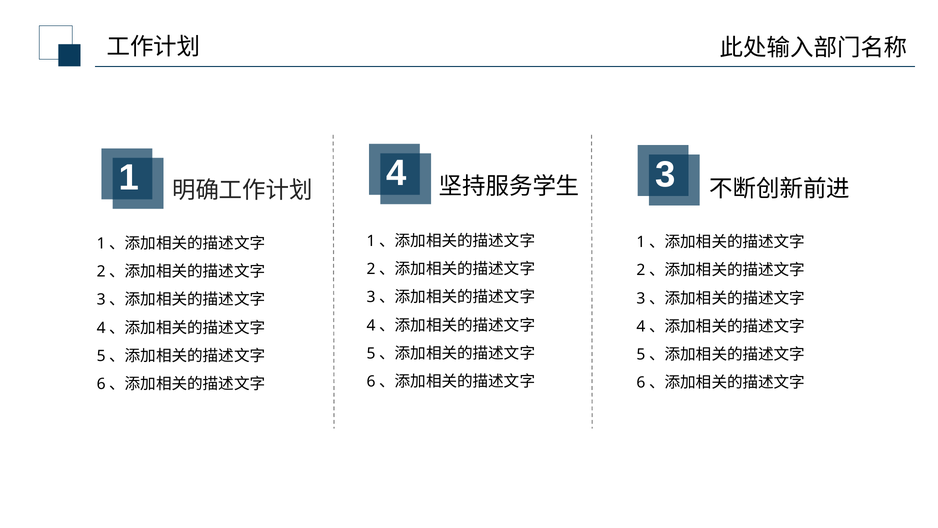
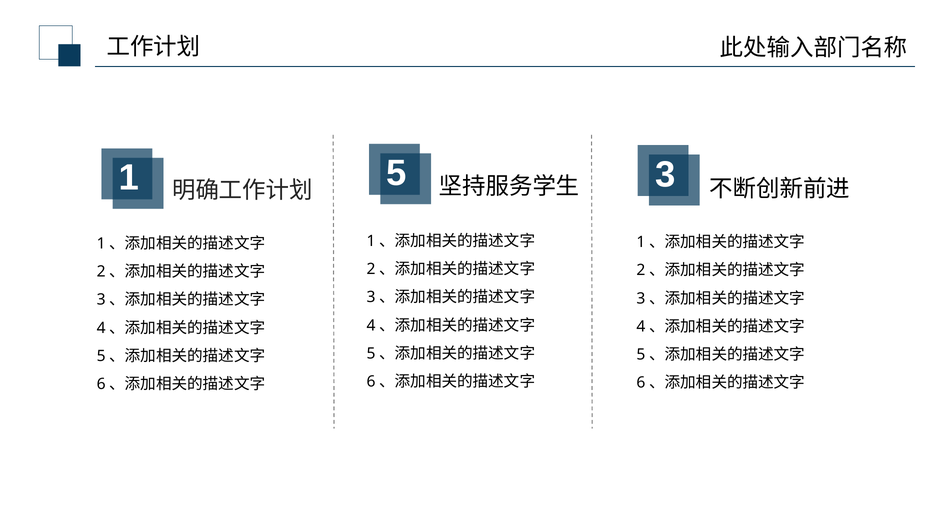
4: 4 -> 5
